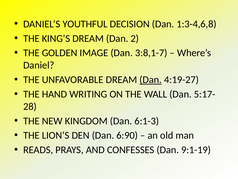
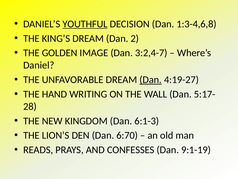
YOUTHFUL underline: none -> present
3:8,1-7: 3:8,1-7 -> 3:2,4-7
6:90: 6:90 -> 6:70
